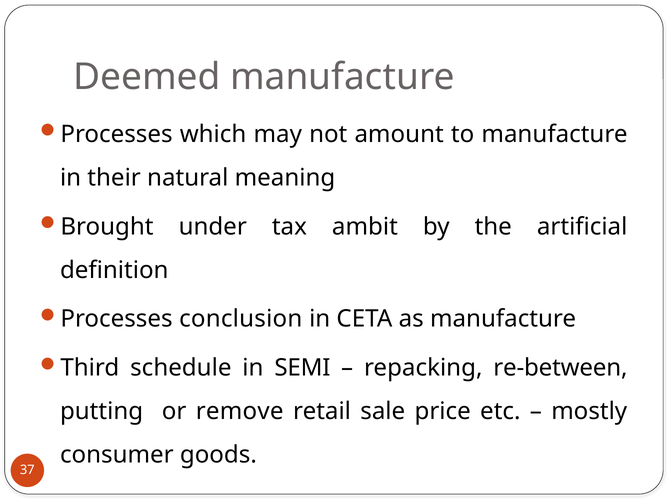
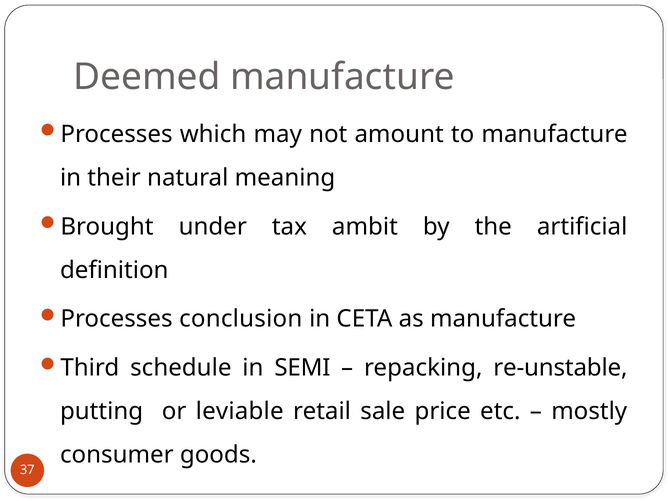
re-between: re-between -> re-unstable
remove: remove -> leviable
